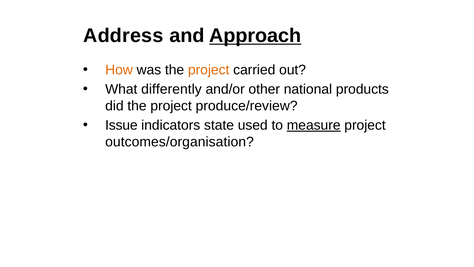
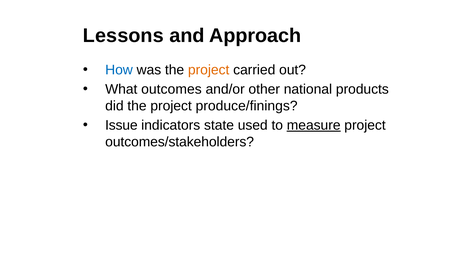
Address: Address -> Lessons
Approach underline: present -> none
How colour: orange -> blue
differently: differently -> outcomes
produce/review: produce/review -> produce/finings
outcomes/organisation: outcomes/organisation -> outcomes/stakeholders
